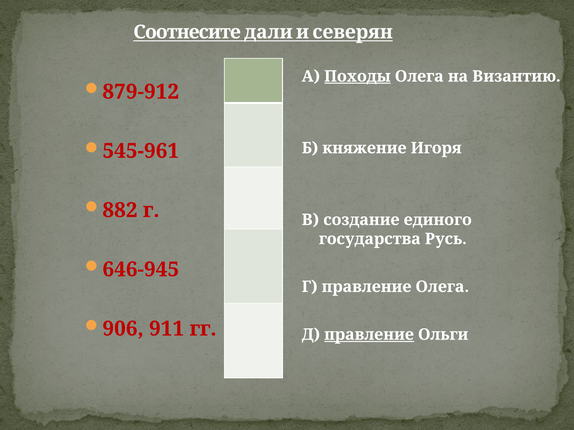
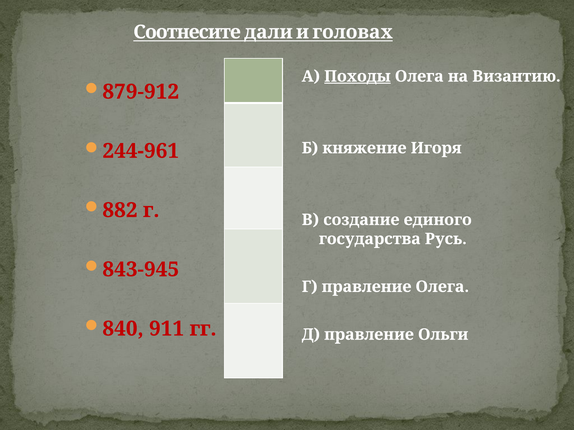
северян: северян -> головах
545-961: 545-961 -> 244-961
646-945: 646-945 -> 843-945
906: 906 -> 840
правление at (369, 335) underline: present -> none
